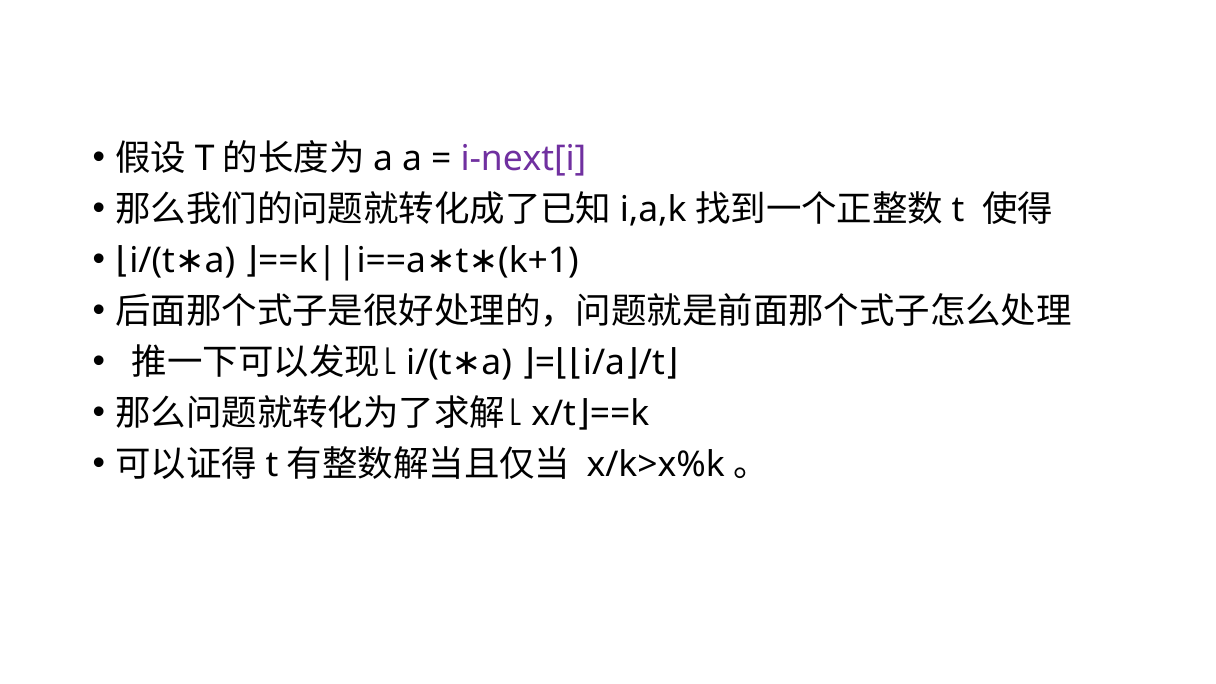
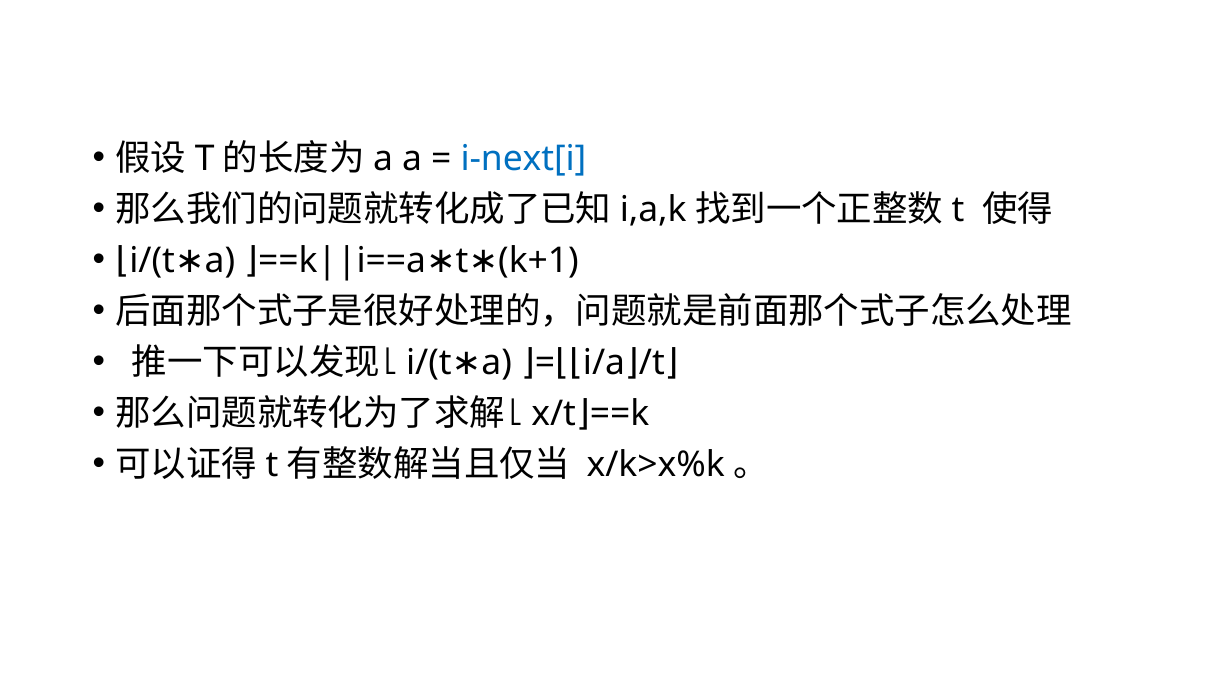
i-next[i colour: purple -> blue
